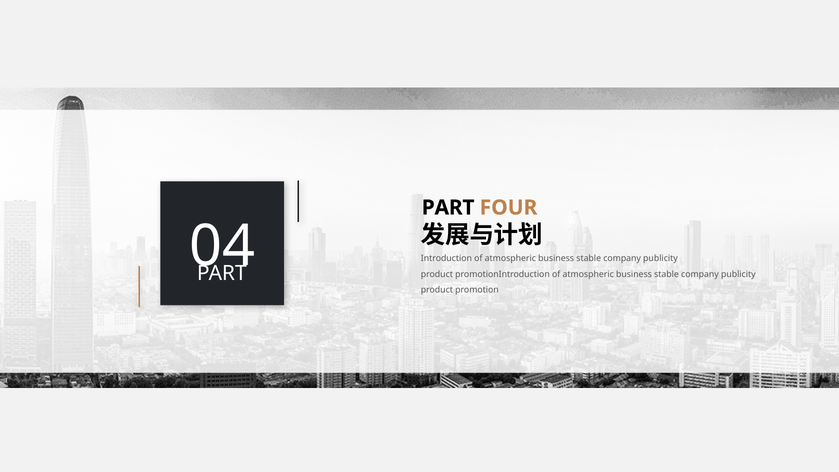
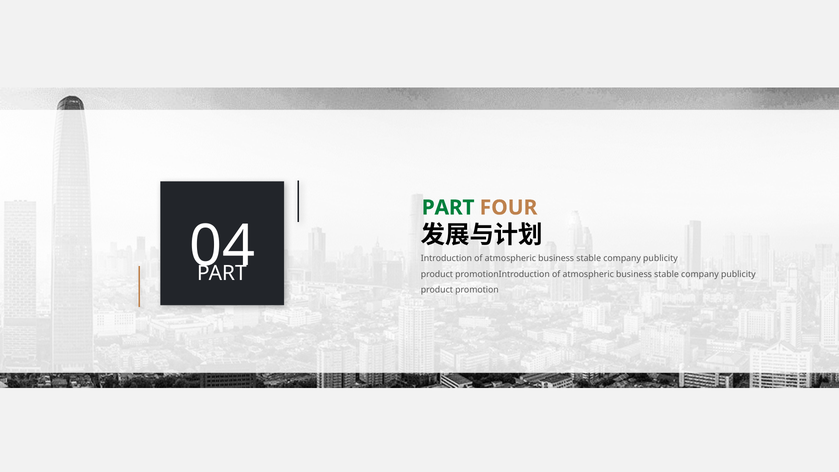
PART at (448, 208) colour: black -> green
